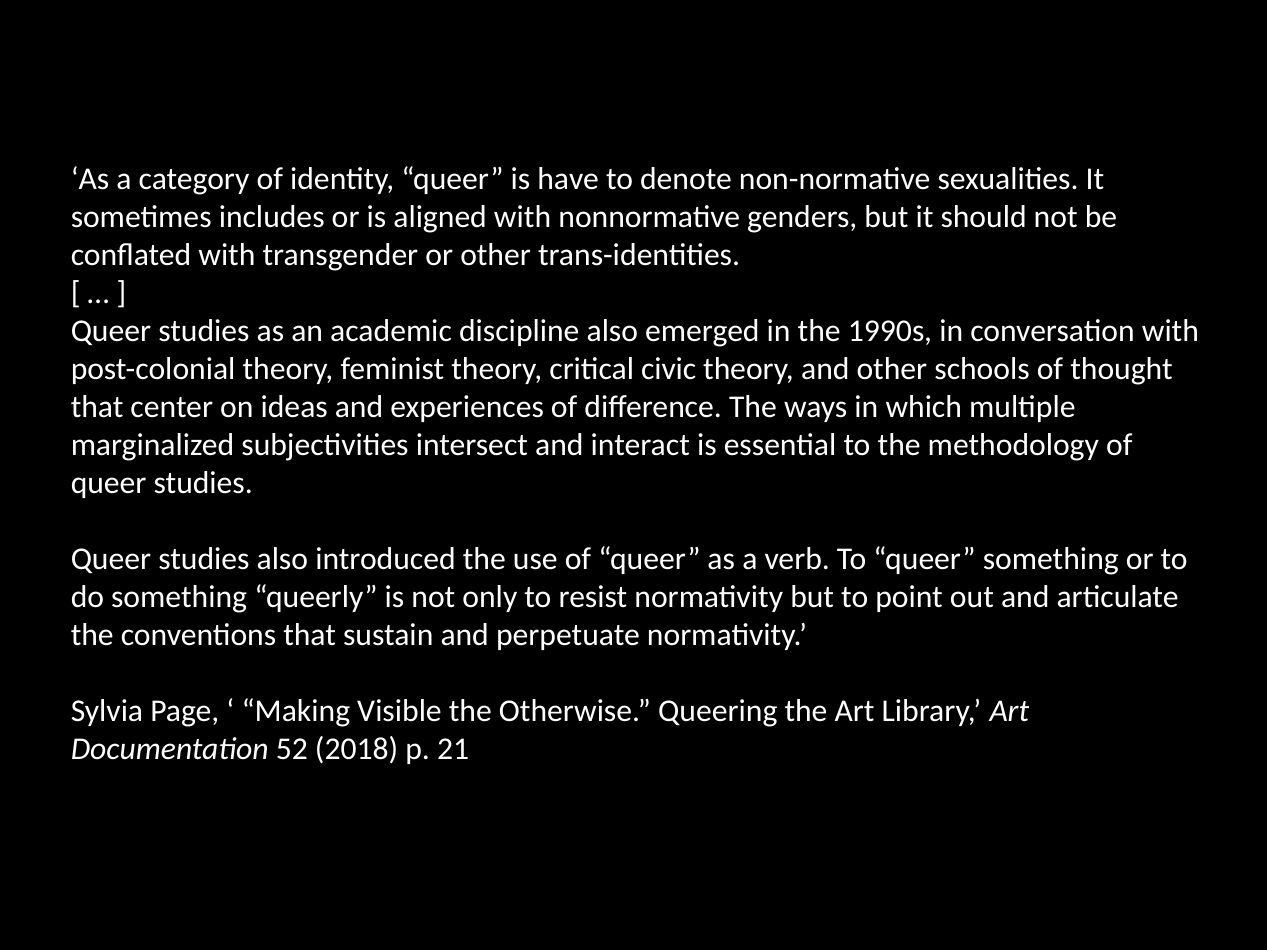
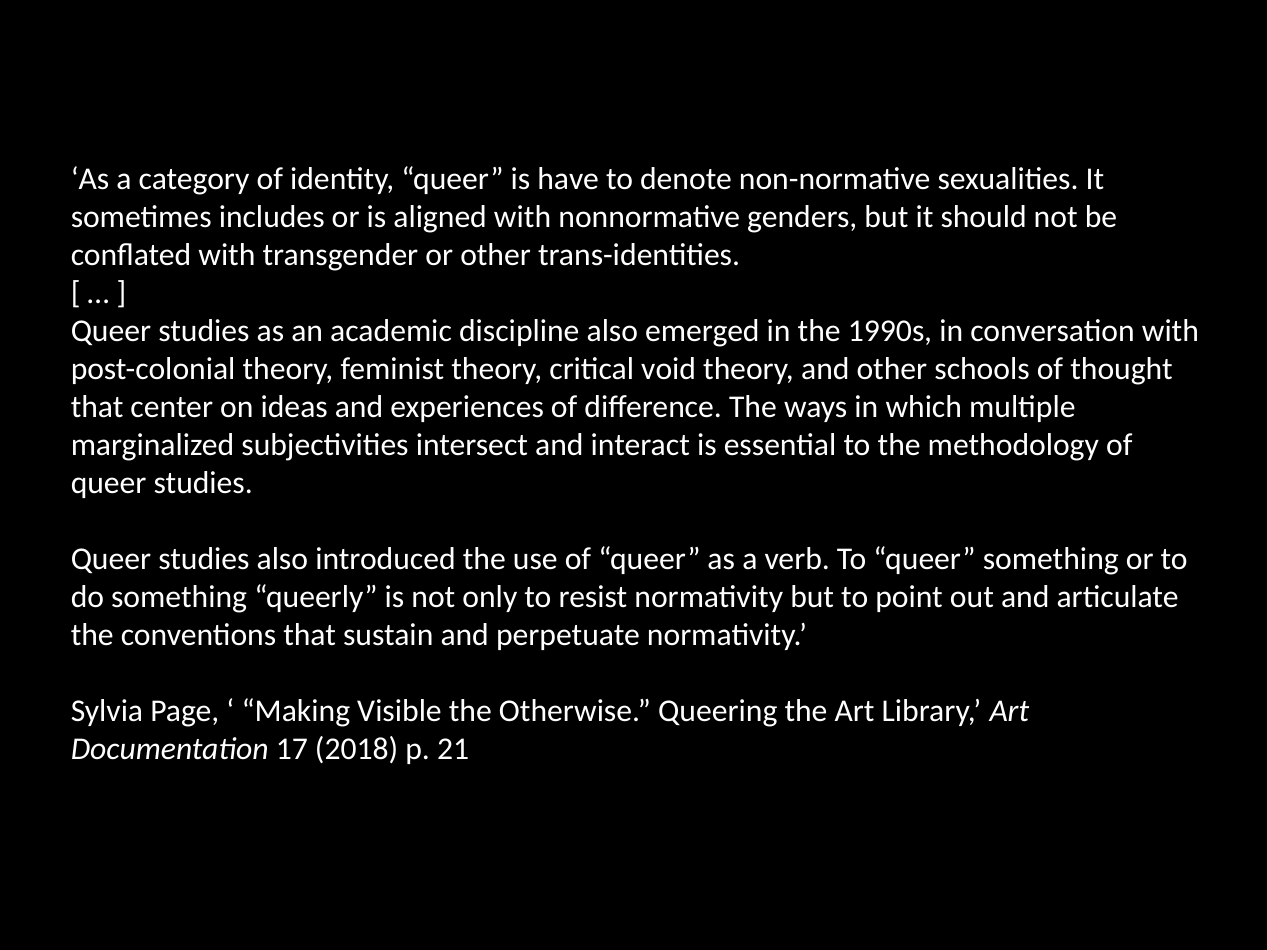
civic: civic -> void
52: 52 -> 17
